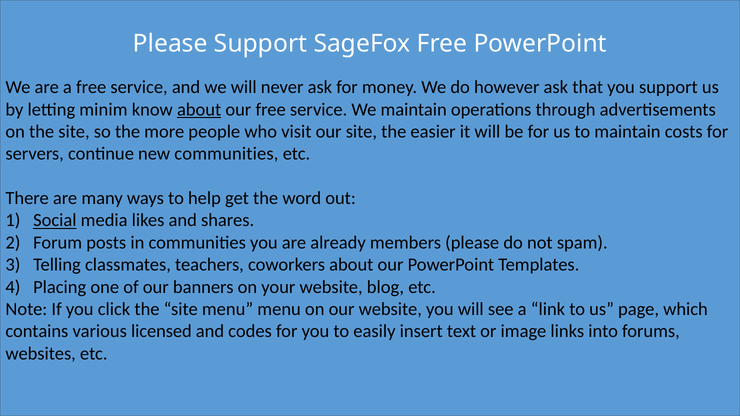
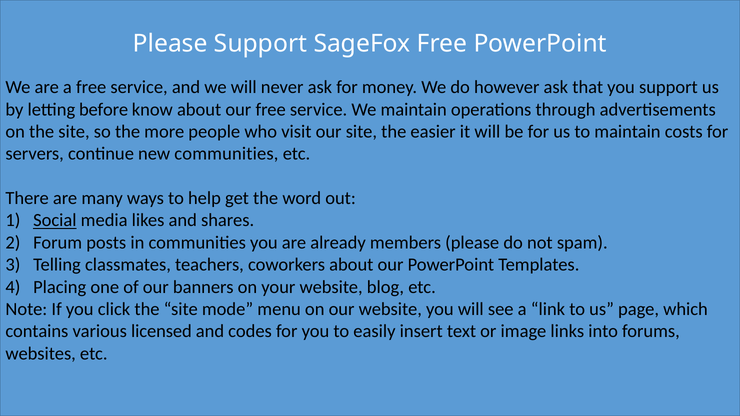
minim: minim -> before
about at (199, 110) underline: present -> none
site menu: menu -> mode
